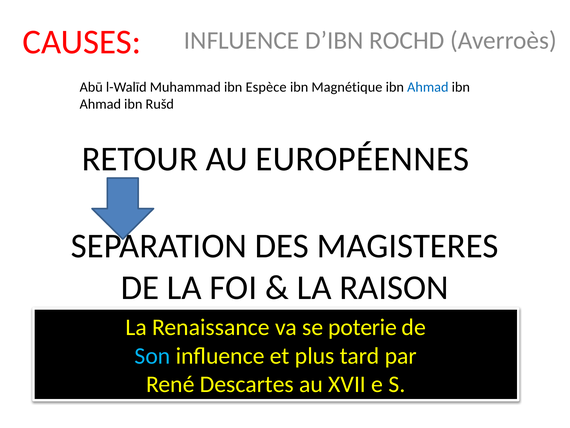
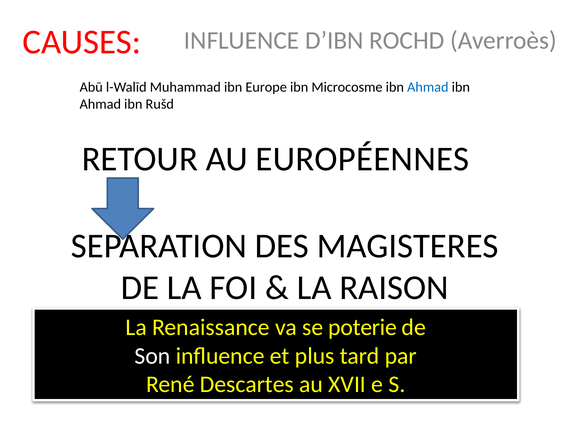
Espèce: Espèce -> Europe
Magnétique: Magnétique -> Microcosme
Son colour: light blue -> white
